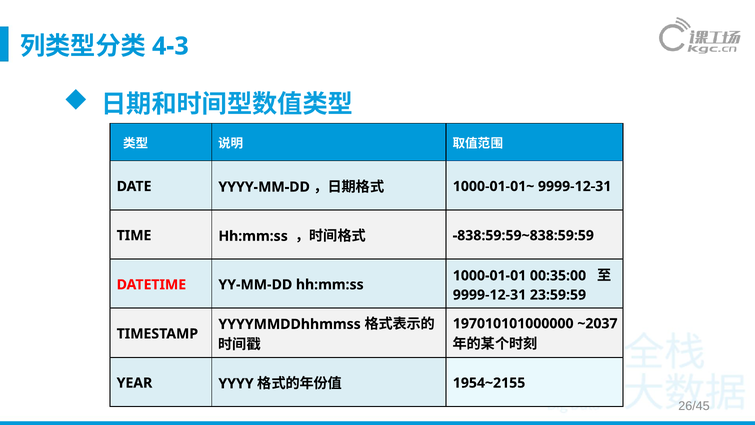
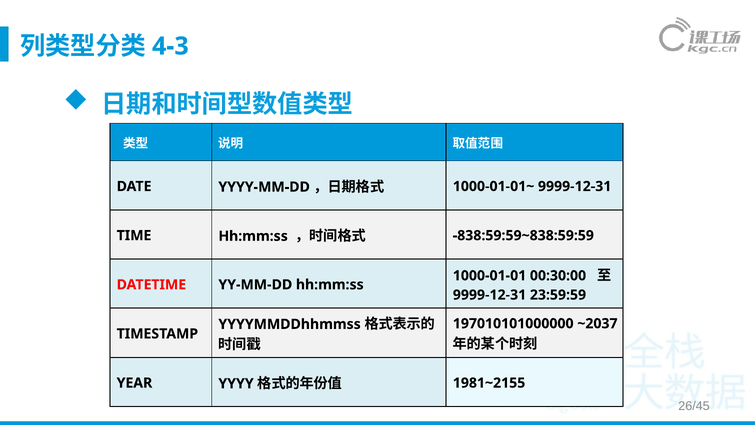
00:35:00: 00:35:00 -> 00:30:00
1954~2155: 1954~2155 -> 1981~2155
